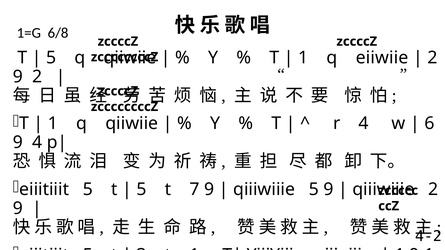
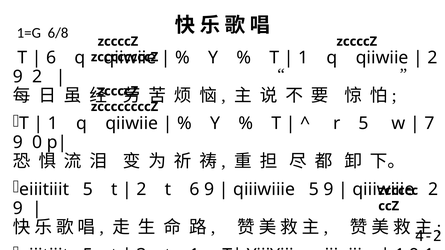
5 at (51, 58): 5 -> 6
eiiwiie at (382, 58): eiiwiie -> qiiwiie
r 4: 4 -> 5
6: 6 -> 7
9 4: 4 -> 0
5 at (141, 190): 5 -> 2
t 7: 7 -> 6
